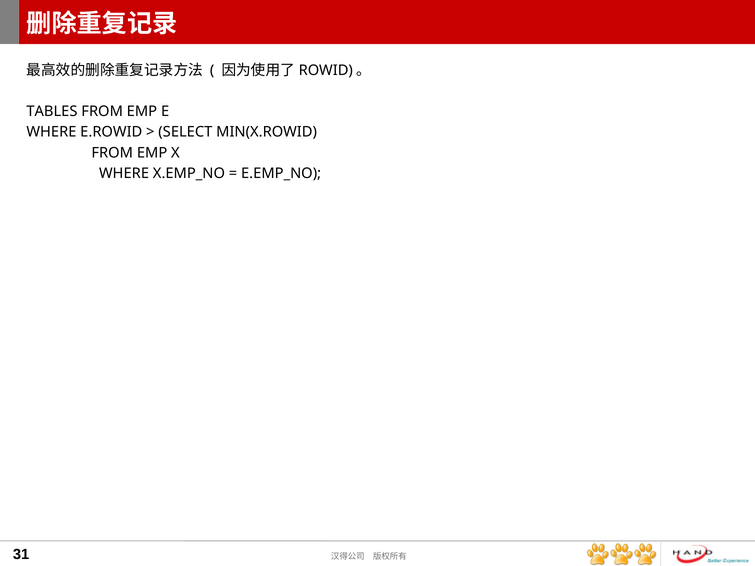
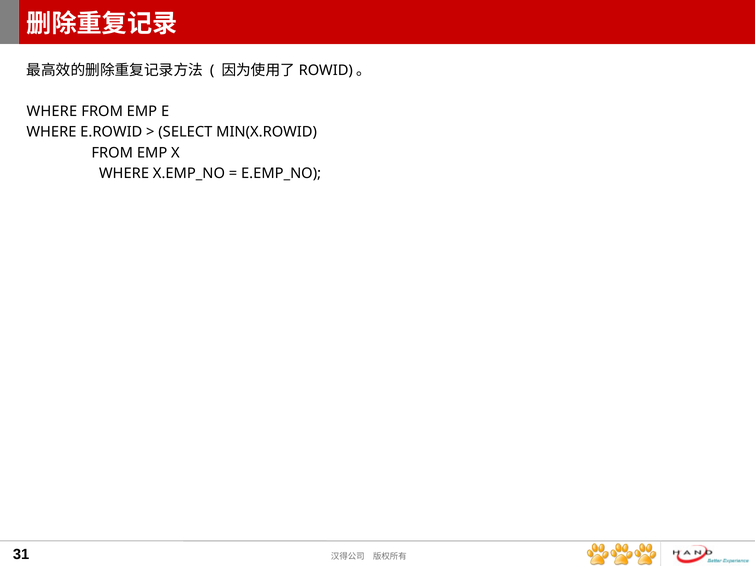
TABLES at (52, 112): TABLES -> WHERE
